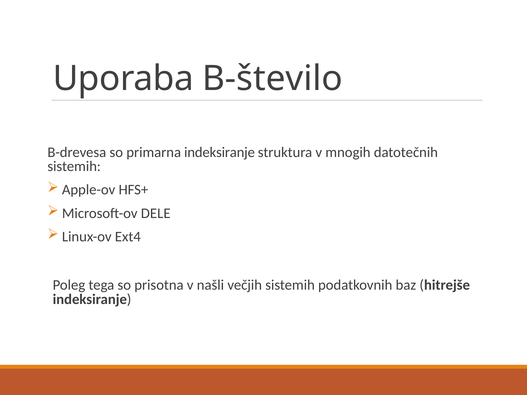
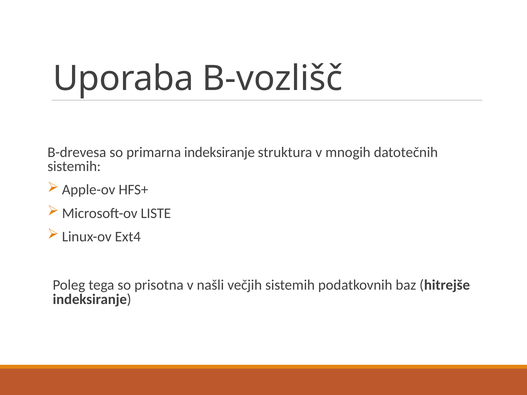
B-število: B-število -> B-vozlišč
DELE: DELE -> LISTE
